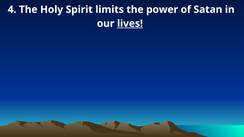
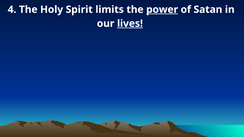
power underline: none -> present
